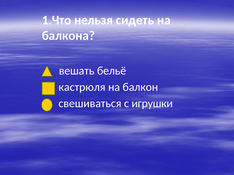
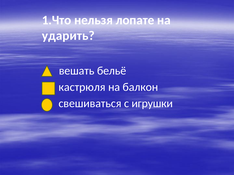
сидеть: сидеть -> лопате
балкона: балкона -> ударить
